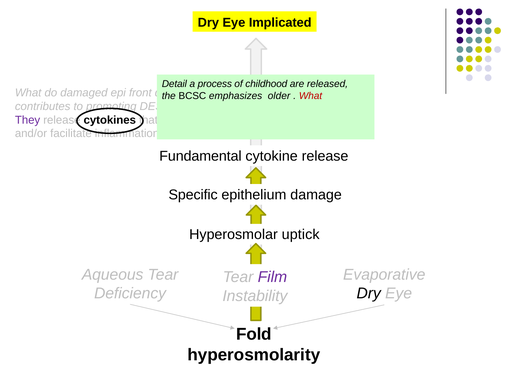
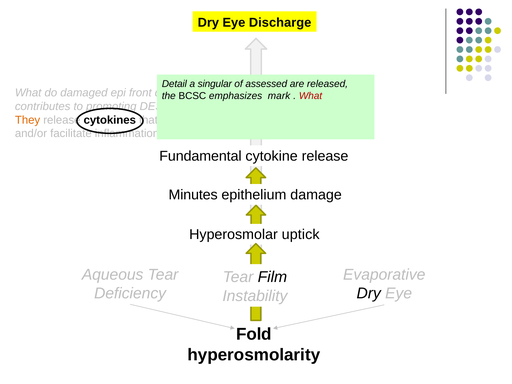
Implicated: Implicated -> Discharge
process: process -> singular
childhood: childhood -> assessed
older: older -> mark
They at (28, 120) colour: purple -> orange
Specific: Specific -> Minutes
Film colour: purple -> black
